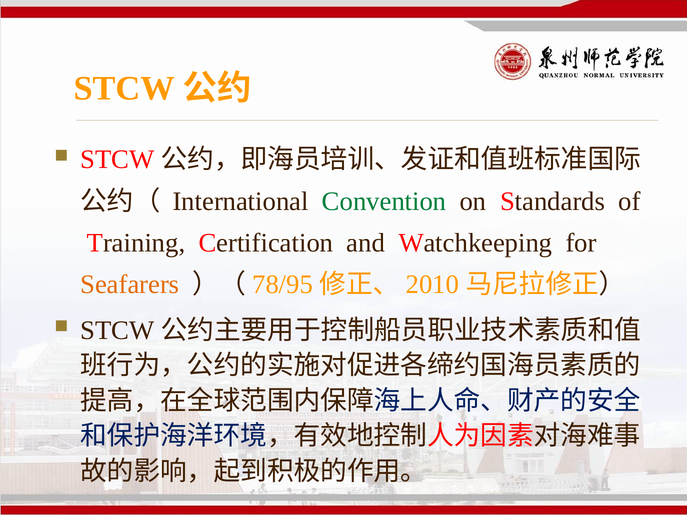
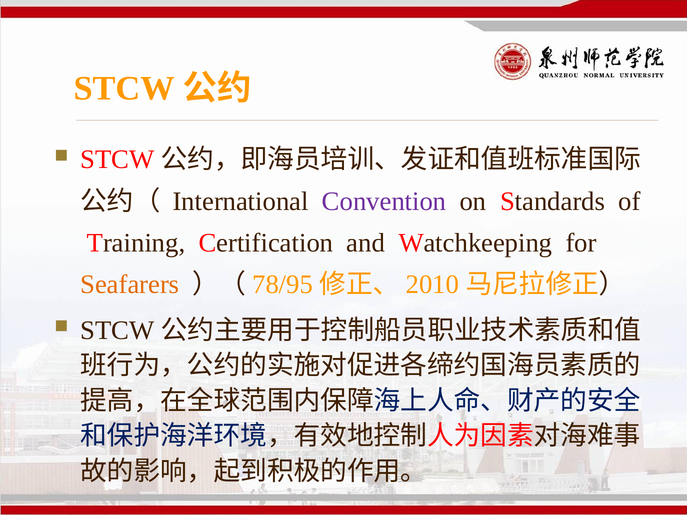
Convention colour: green -> purple
